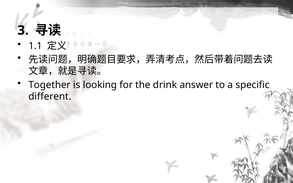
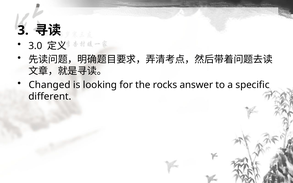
1.1: 1.1 -> 3.0
Together: Together -> Changed
drink: drink -> rocks
